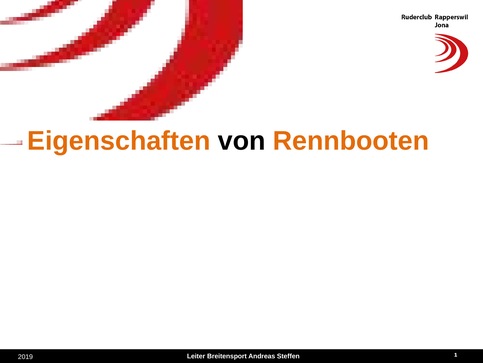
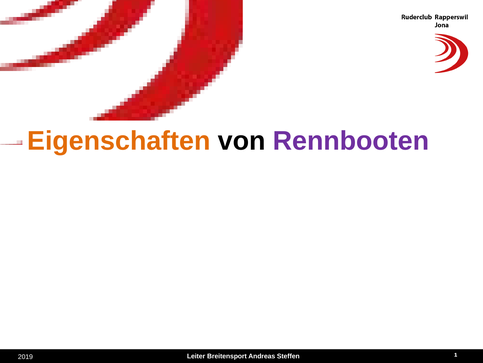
Rennbooten colour: orange -> purple
